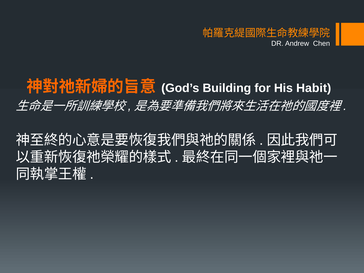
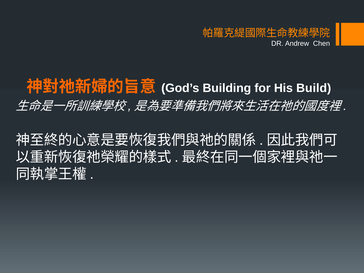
Habit: Habit -> Build
